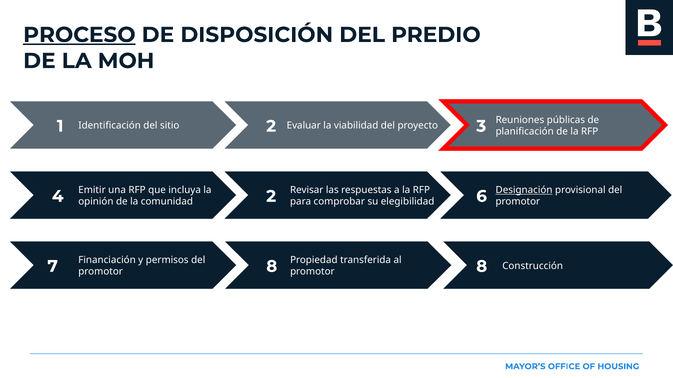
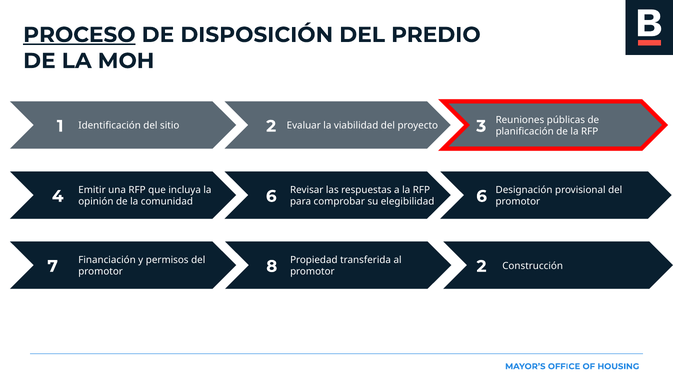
Designación underline: present -> none
4 2: 2 -> 6
8 8: 8 -> 2
